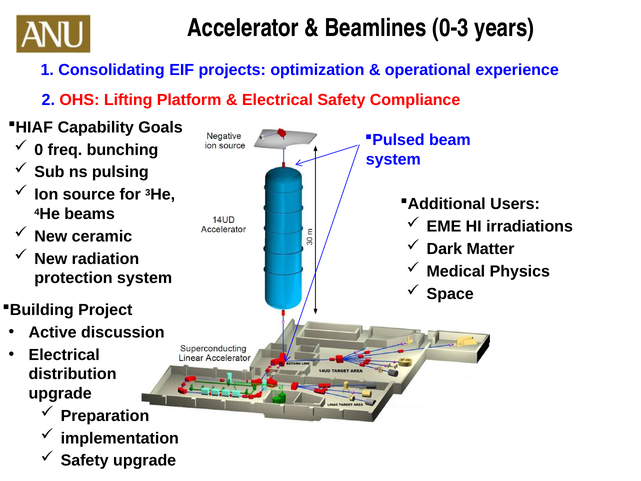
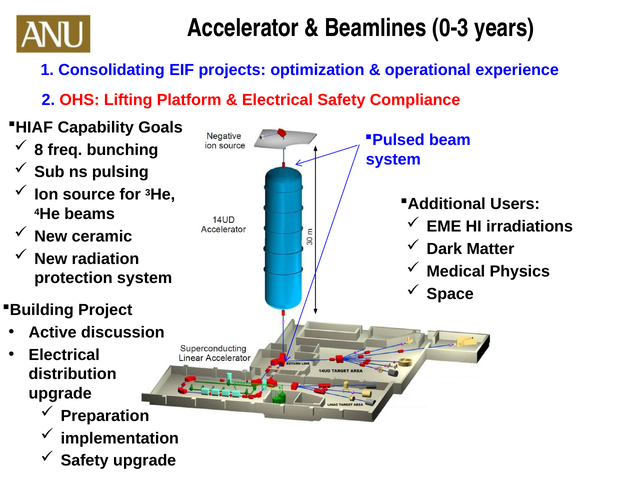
0: 0 -> 8
